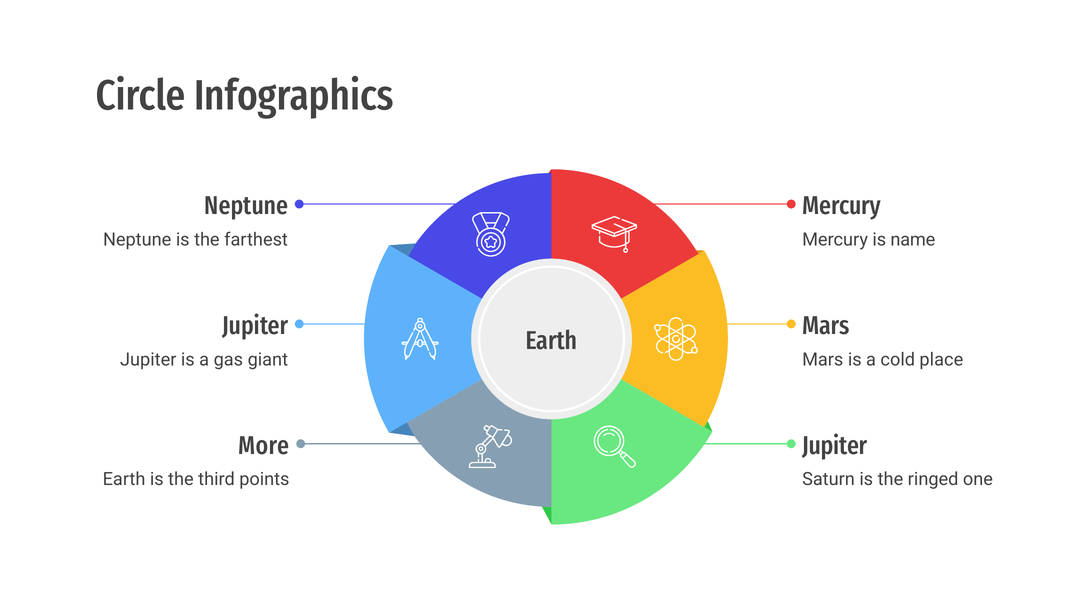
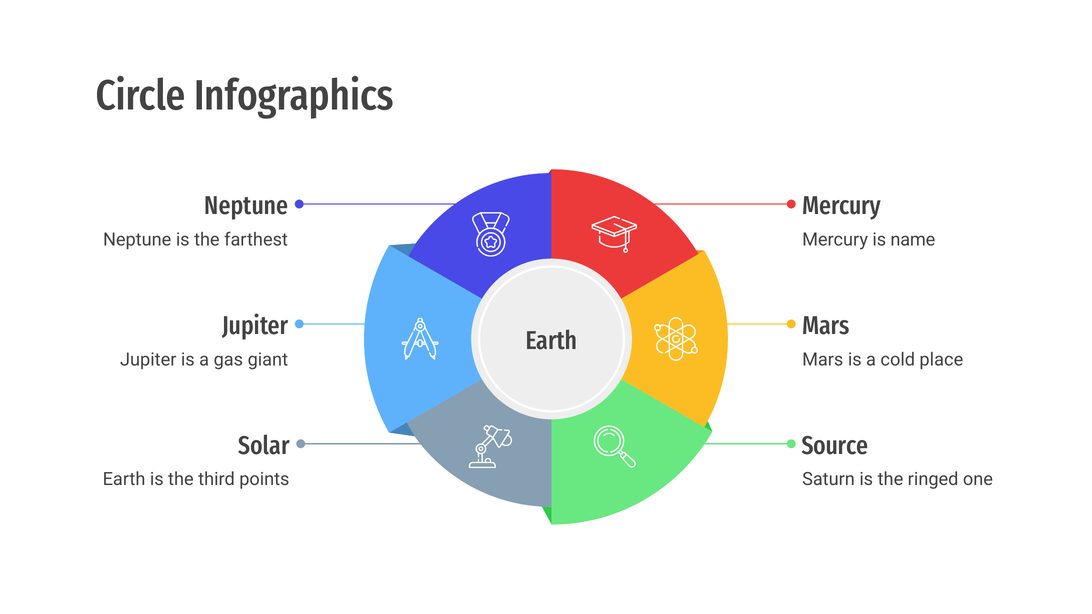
More: More -> Solar
Jupiter at (835, 446): Jupiter -> Source
